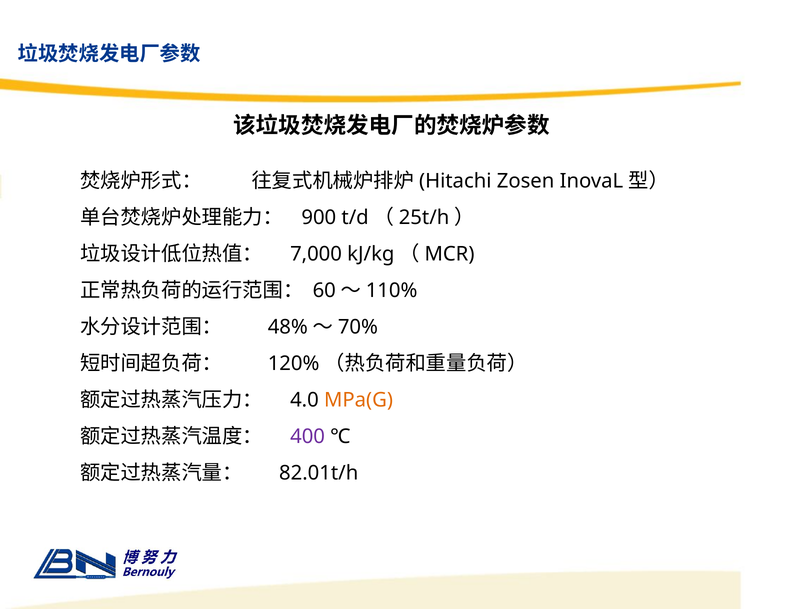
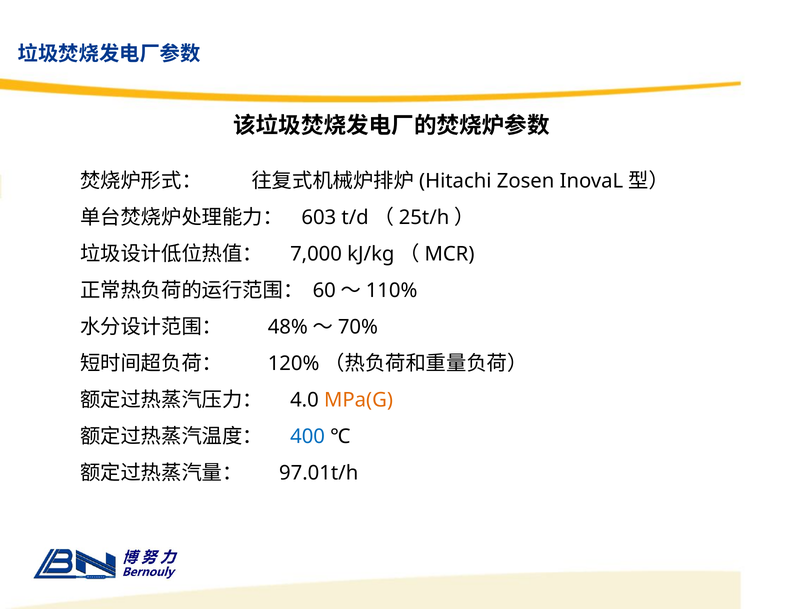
900: 900 -> 603
400 colour: purple -> blue
82.01t/h: 82.01t/h -> 97.01t/h
